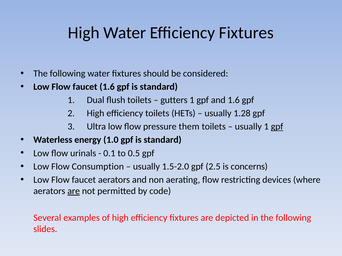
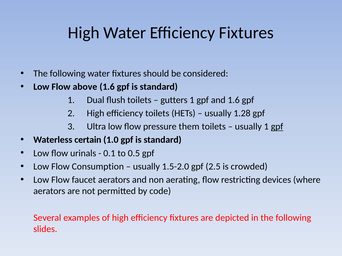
faucet at (85, 87): faucet -> above
energy: energy -> certain
concerns: concerns -> crowded
are at (74, 191) underline: present -> none
